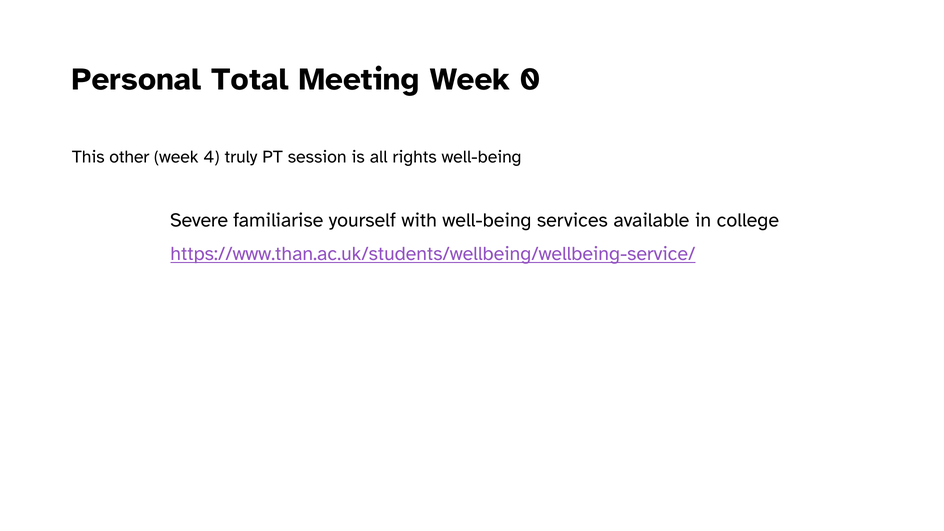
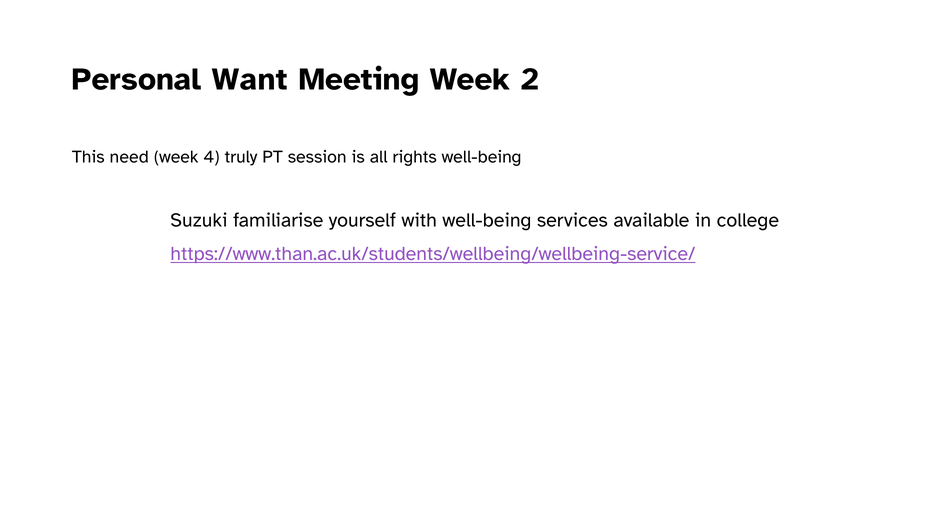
Total: Total -> Want
0: 0 -> 2
other: other -> need
Severe: Severe -> Suzuki
